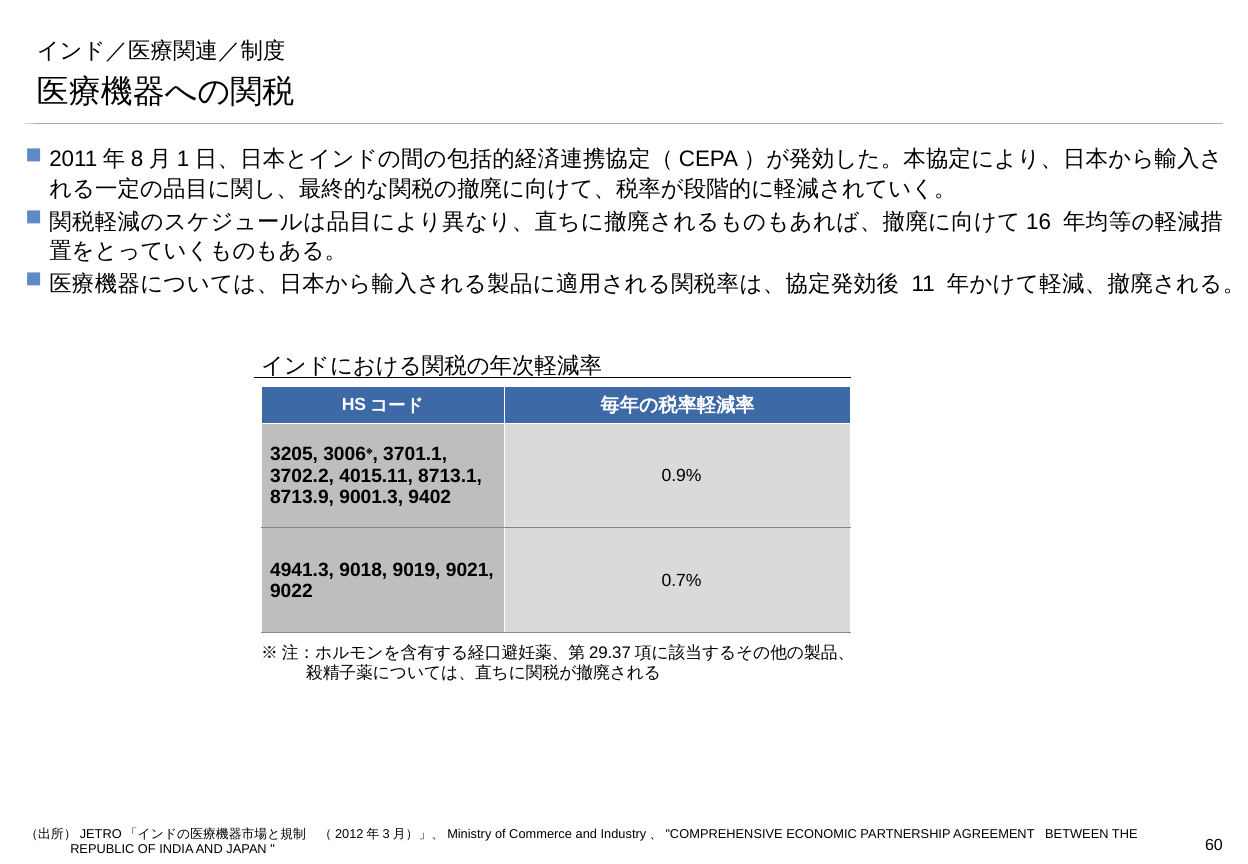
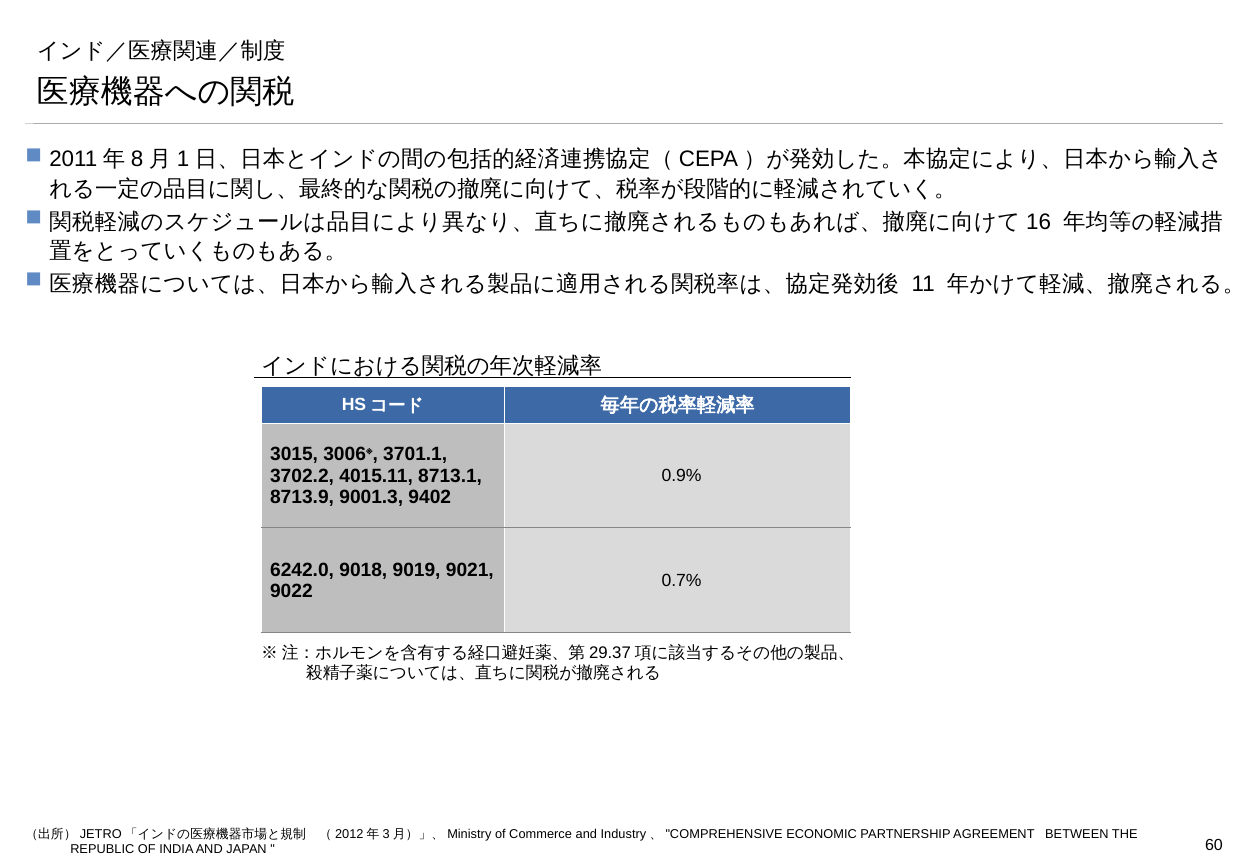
3205: 3205 -> 3015
4941.3: 4941.3 -> 6242.0
